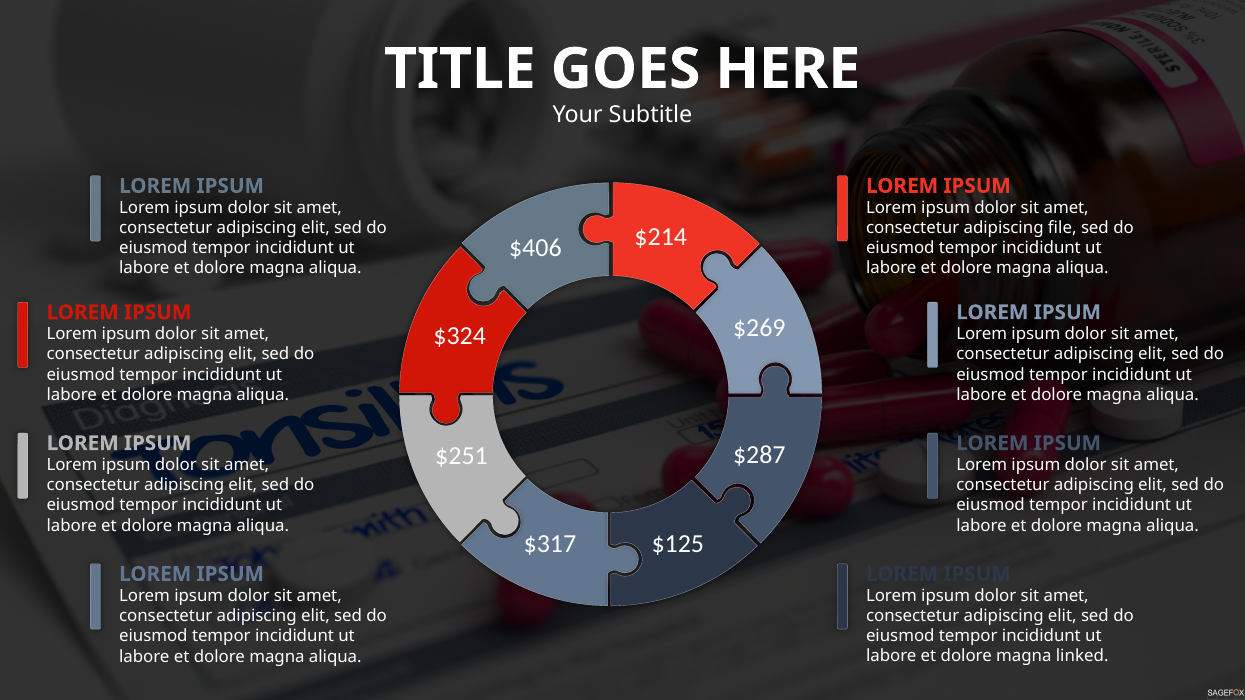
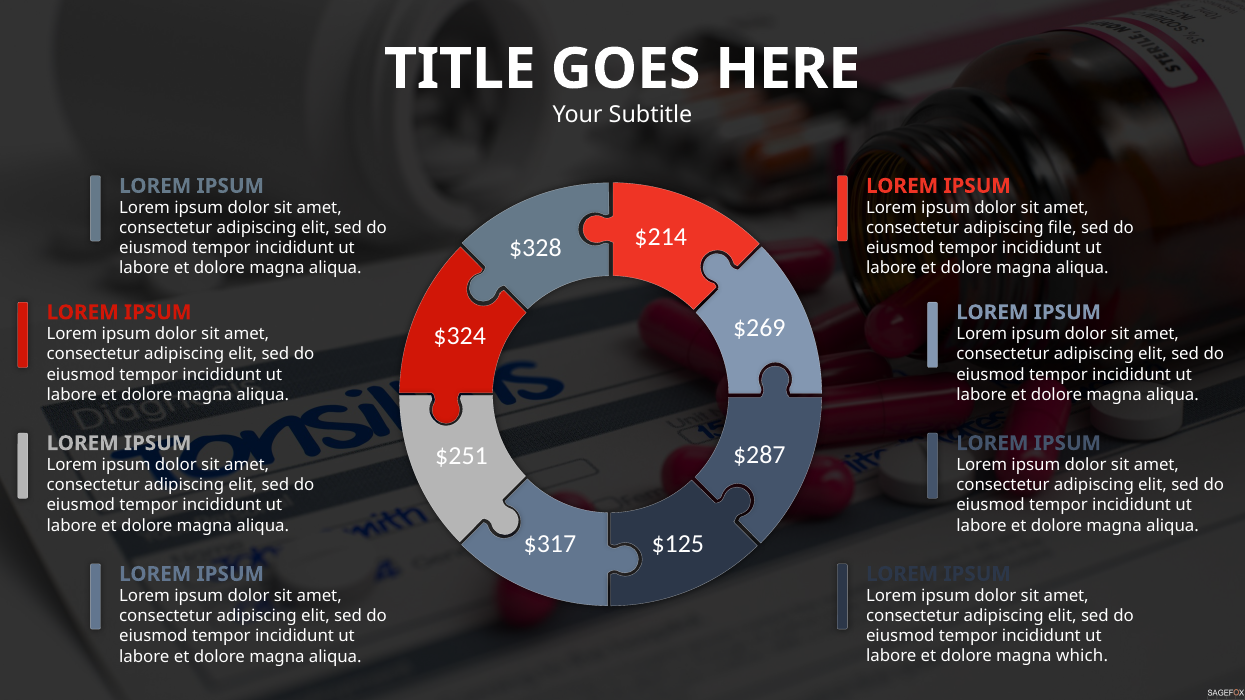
$406: $406 -> $328
linked: linked -> which
